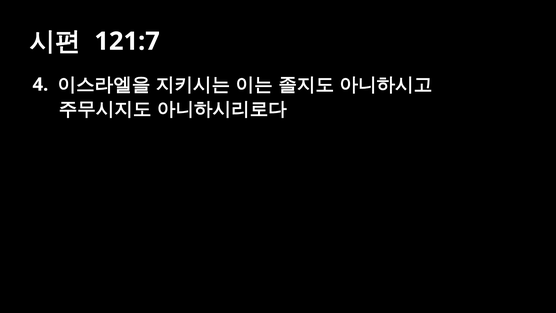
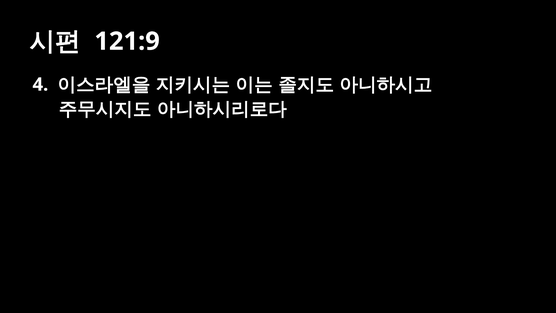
121:7: 121:7 -> 121:9
